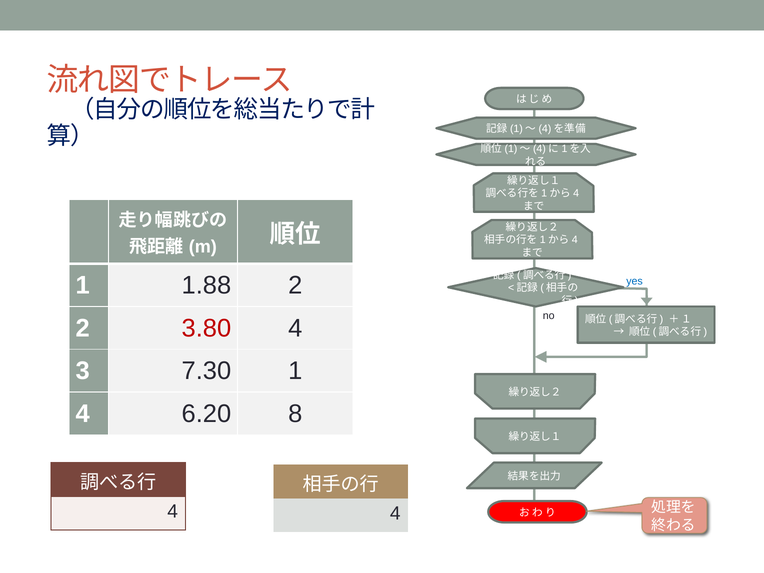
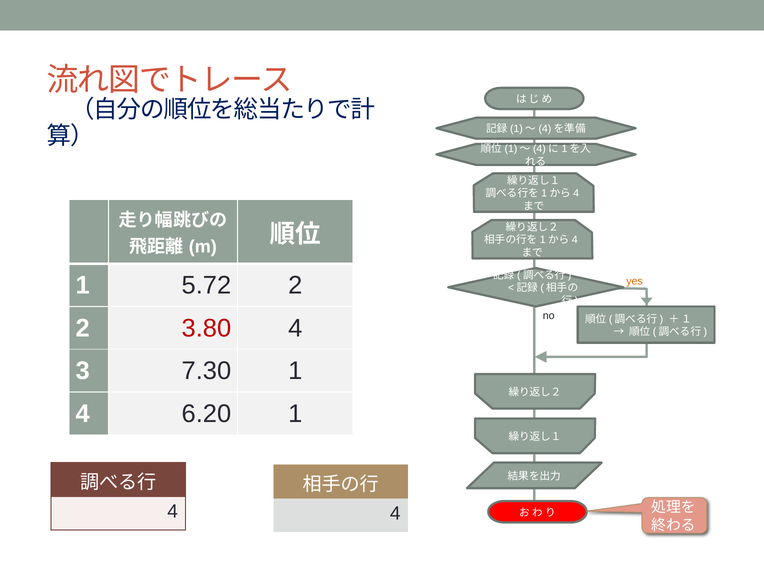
1.88: 1.88 -> 5.72
yes colour: blue -> orange
6.20 8: 8 -> 1
